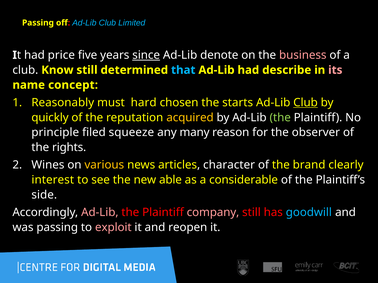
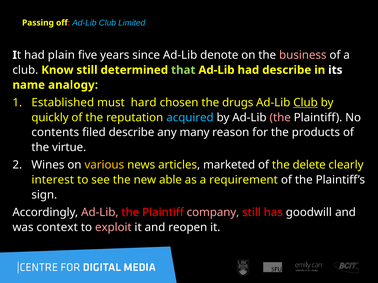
price: price -> plain
since underline: present -> none
that colour: light blue -> light green
its colour: pink -> white
concept: concept -> analogy
Reasonably: Reasonably -> Established
starts: starts -> drugs
acquired colour: yellow -> light blue
the at (280, 118) colour: light green -> pink
principle: principle -> contents
filed squeeze: squeeze -> describe
observer: observer -> products
rights: rights -> virtue
character: character -> marketed
brand: brand -> delete
considerable: considerable -> requirement
side: side -> sign
goodwill colour: light blue -> white
was passing: passing -> context
